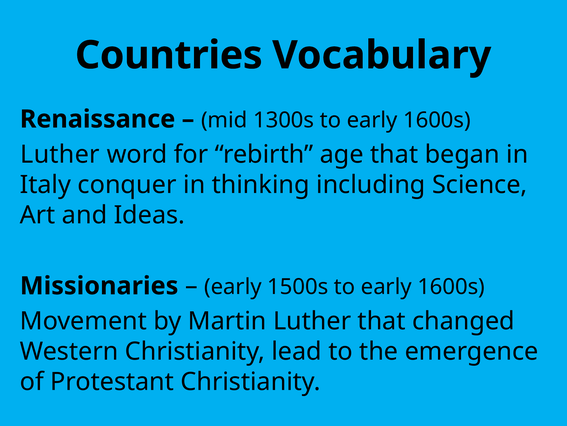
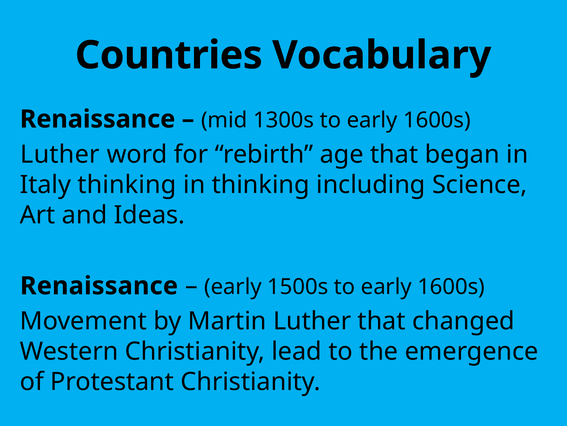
Italy conquer: conquer -> thinking
Missionaries at (99, 285): Missionaries -> Renaissance
